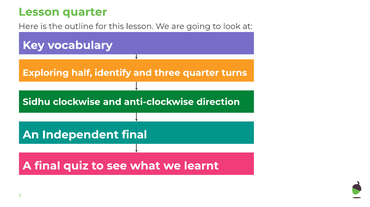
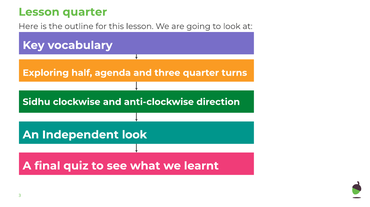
identify: identify -> agenda
Independent final: final -> look
